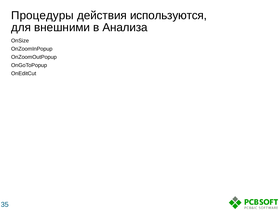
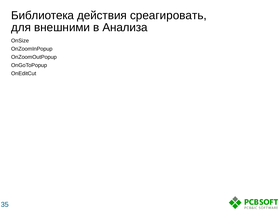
Процедуры: Процедуры -> Библиотека
используются: используются -> среагировать
